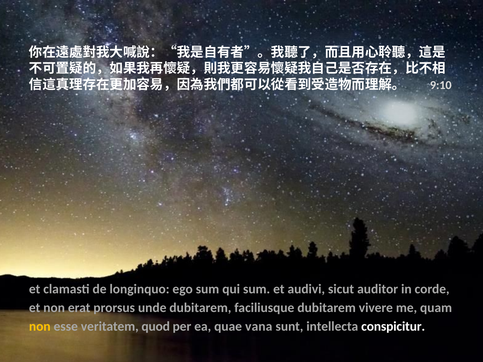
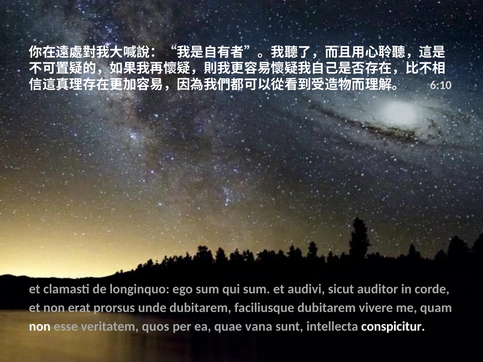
9:10: 9:10 -> 6:10
non at (40, 327) colour: yellow -> white
quod: quod -> quos
